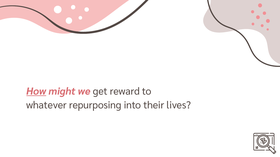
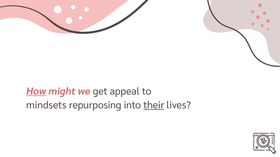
reward: reward -> appeal
whatever: whatever -> mindsets
their underline: none -> present
